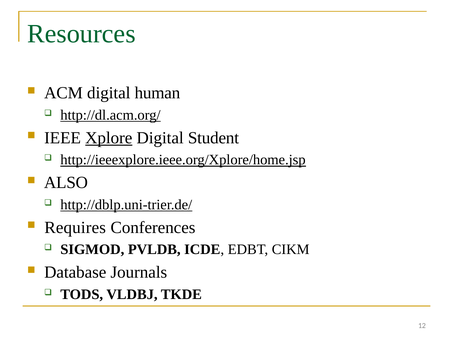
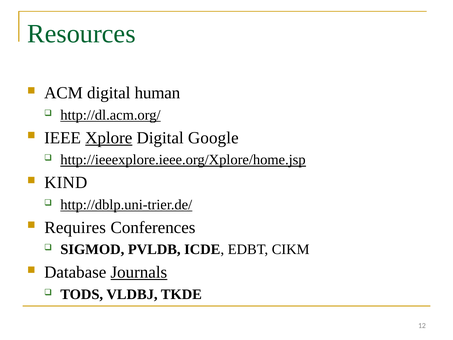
Student: Student -> Google
ALSO: ALSO -> KIND
Journals underline: none -> present
